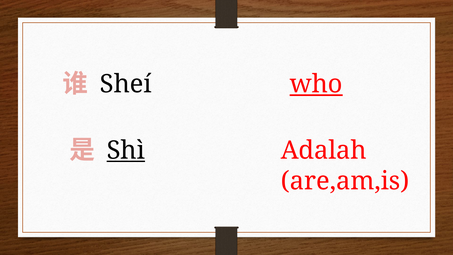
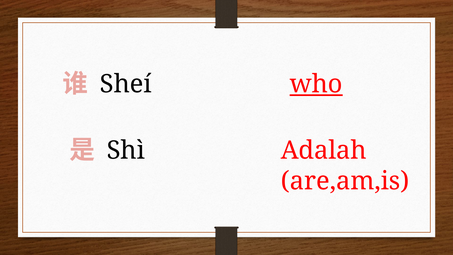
Shì underline: present -> none
